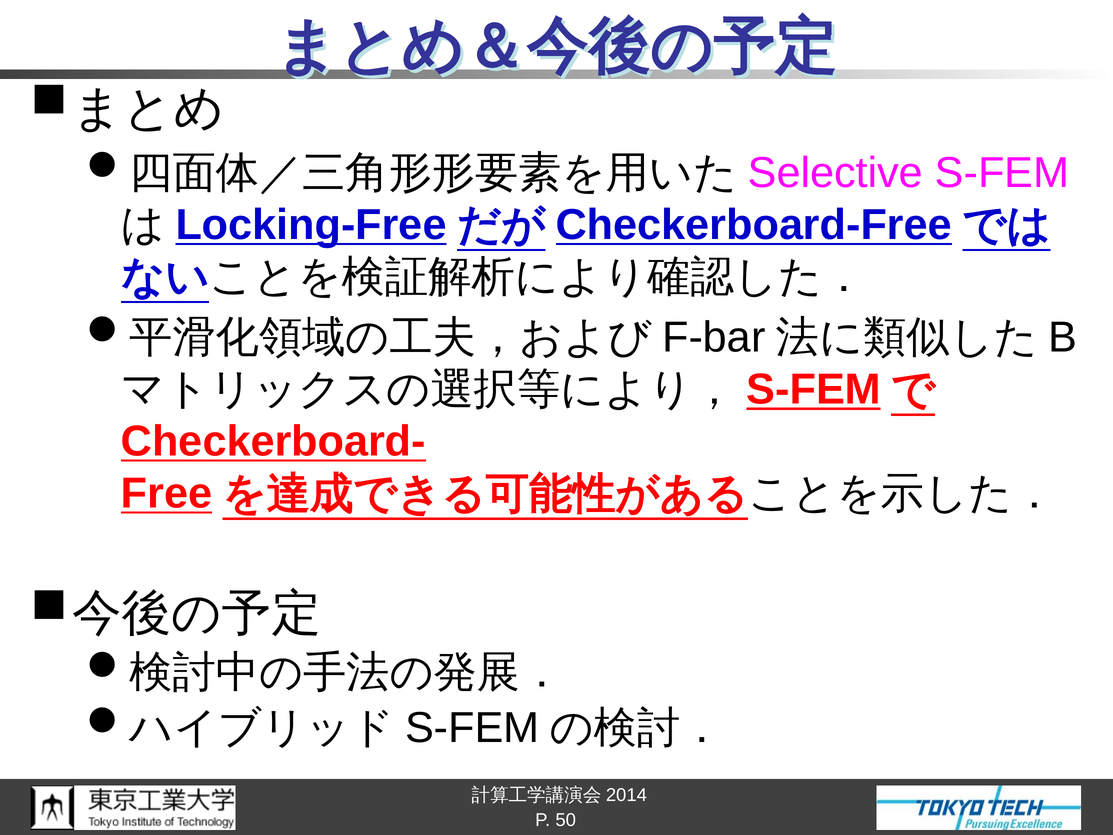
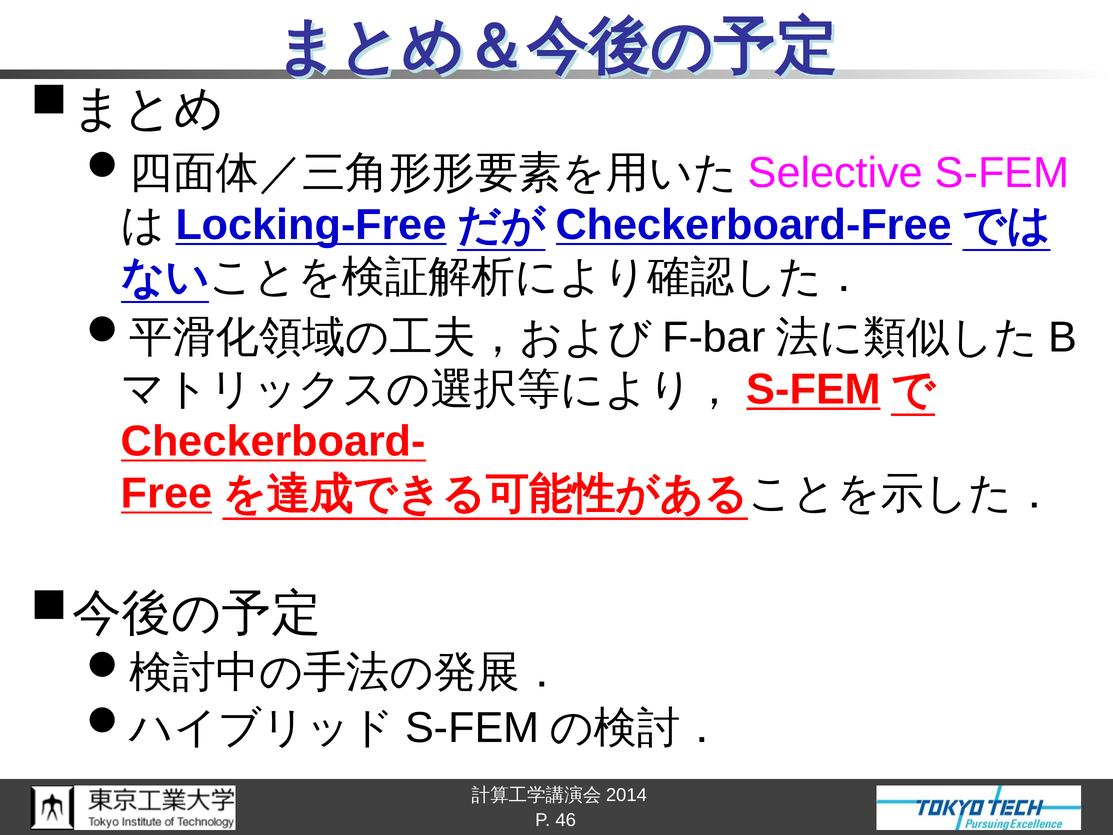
50: 50 -> 46
